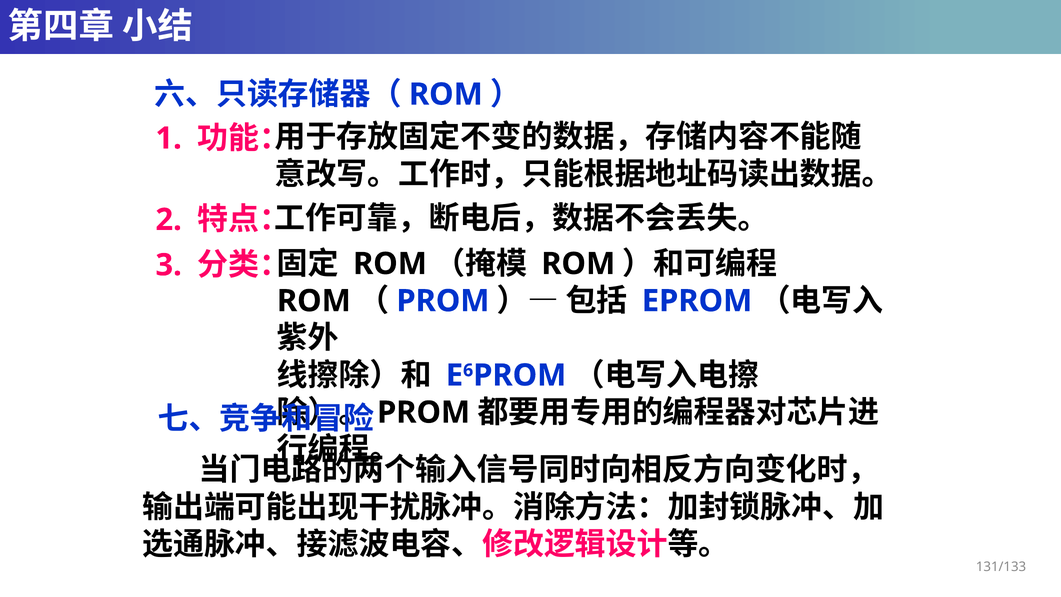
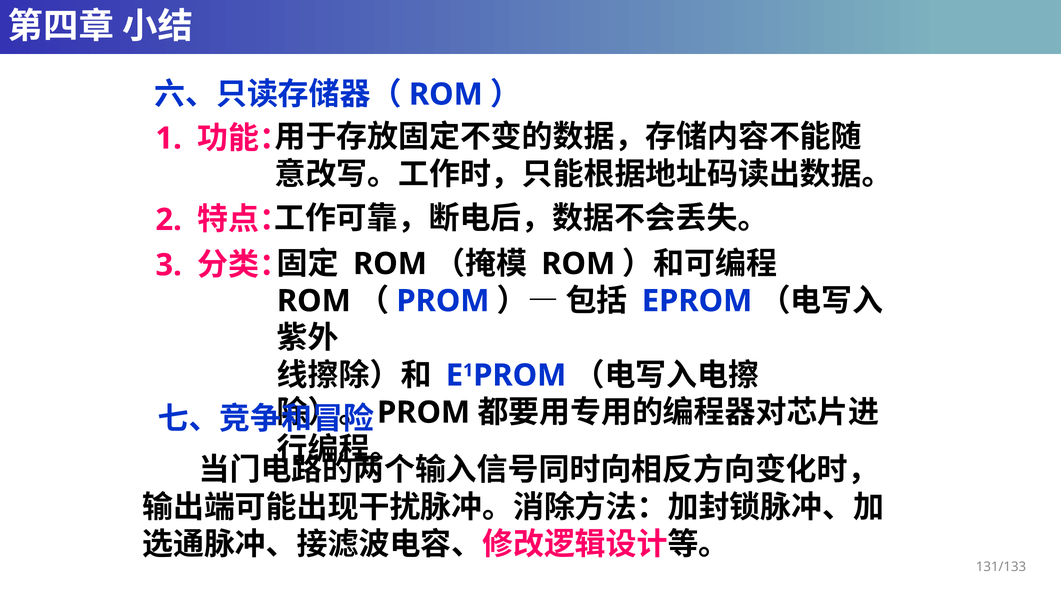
6 at (468, 370): 6 -> 1
